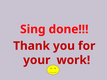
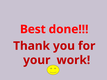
Sing: Sing -> Best
